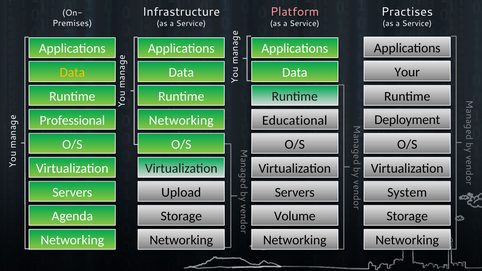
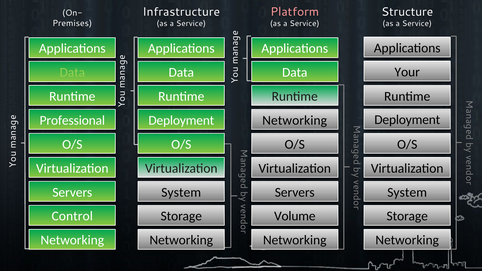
Practises: Practises -> Structure
Data at (72, 72) colour: yellow -> light green
Networking at (181, 120): Networking -> Deployment
Educational at (295, 120): Educational -> Networking
Upload at (181, 192): Upload -> System
Agenda: Agenda -> Control
